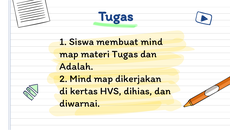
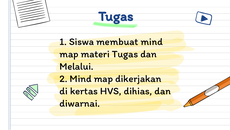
Adalah: Adalah -> Melalui
